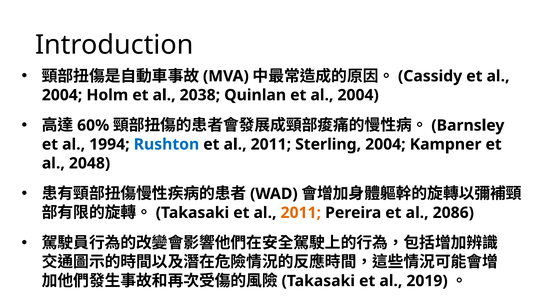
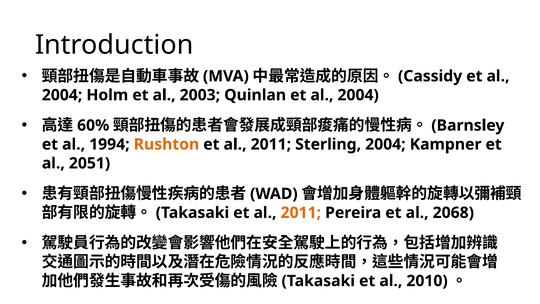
2038: 2038 -> 2003
Rushton colour: blue -> orange
2048: 2048 -> 2051
2086: 2086 -> 2068
2019: 2019 -> 2010
